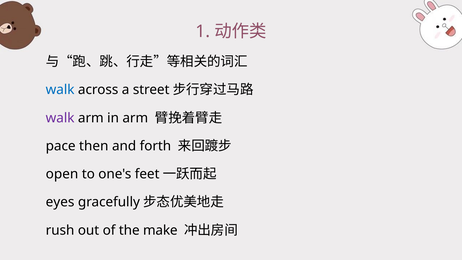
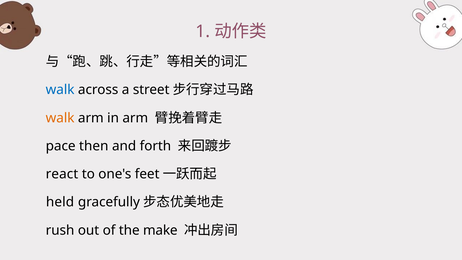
walk at (60, 118) colour: purple -> orange
open: open -> react
eyes: eyes -> held
